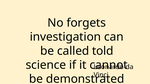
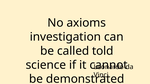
forgets: forgets -> axioms
